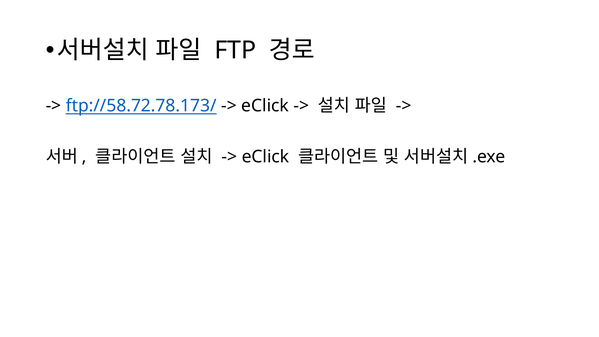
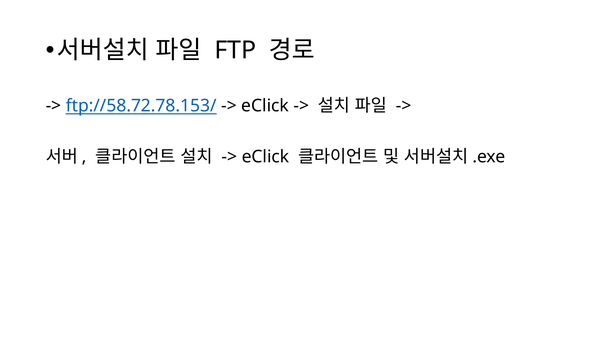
ftp://58.72.78.173/: ftp://58.72.78.173/ -> ftp://58.72.78.153/
